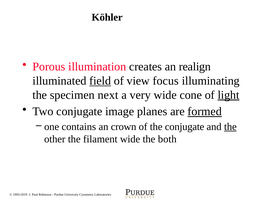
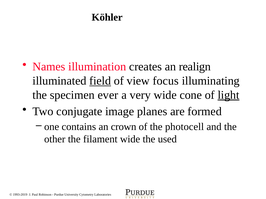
Porous: Porous -> Names
next: next -> ever
formed underline: present -> none
the conjugate: conjugate -> photocell
the at (230, 127) underline: present -> none
both: both -> used
